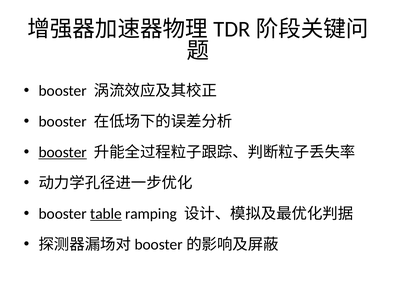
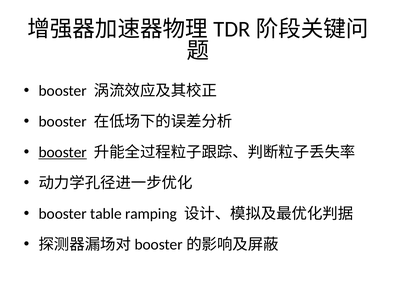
table underline: present -> none
